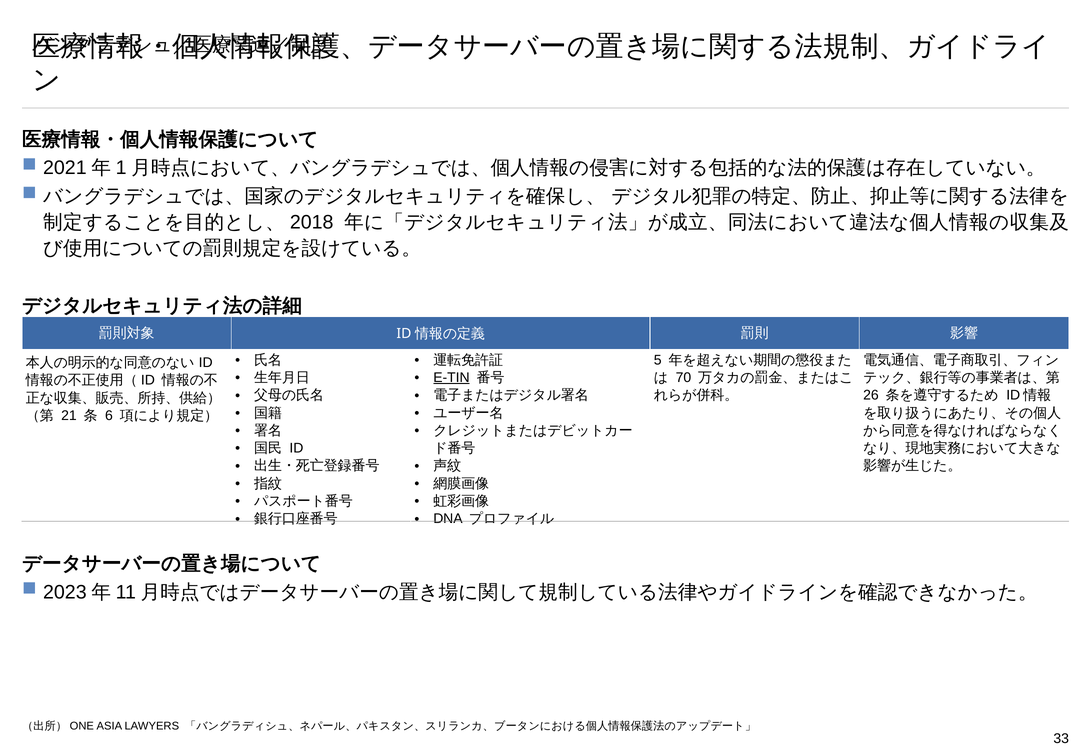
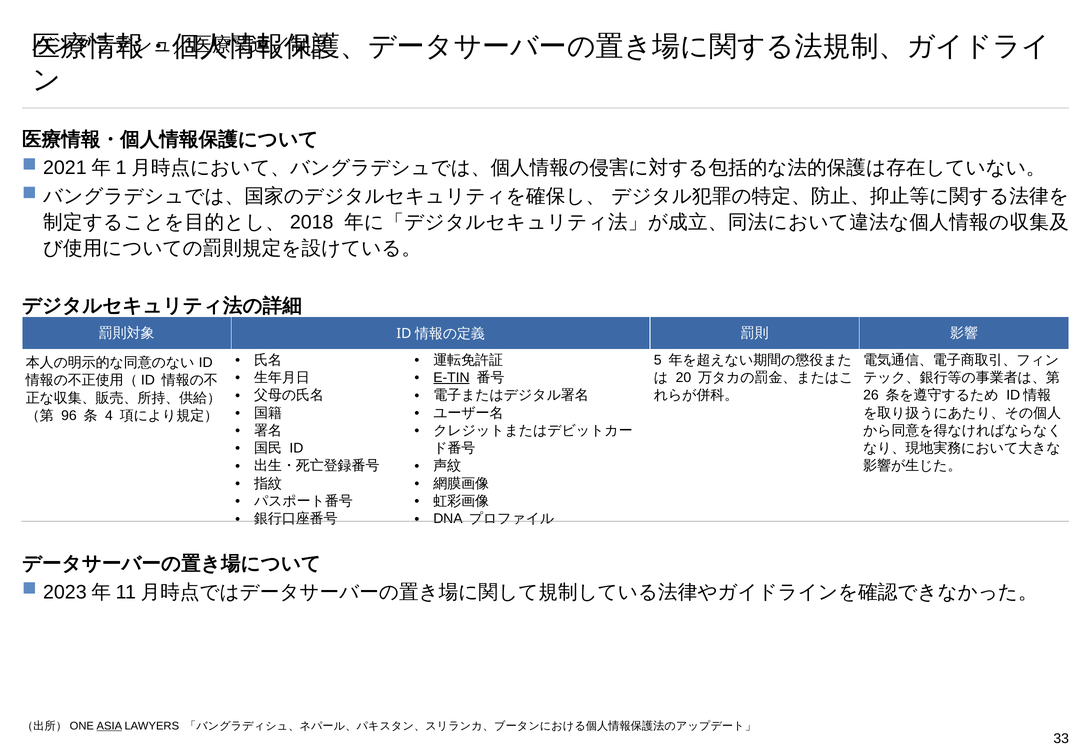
70: 70 -> 20
21: 21 -> 96
6: 6 -> 4
ASIA underline: none -> present
